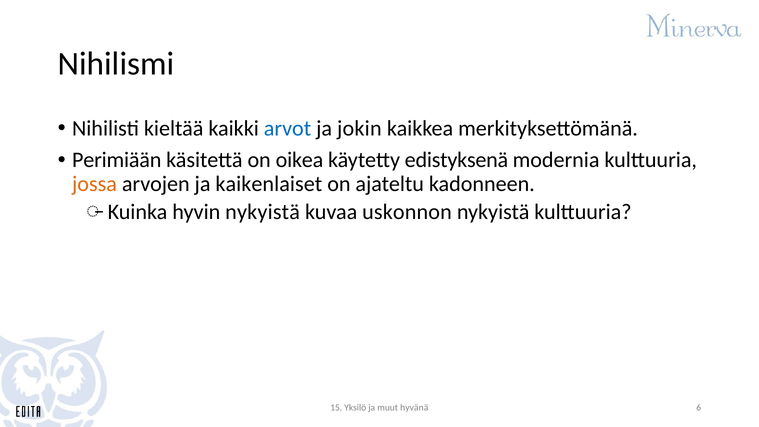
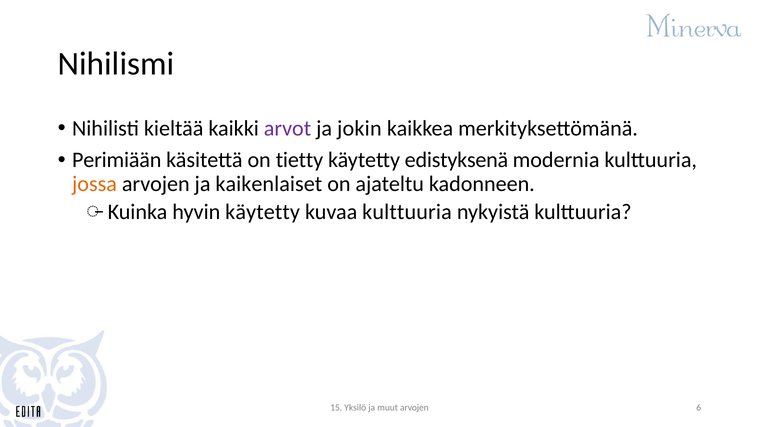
arvot colour: blue -> purple
oikea: oikea -> tietty
hyvin nykyistä: nykyistä -> käytetty
kuvaa uskonnon: uskonnon -> kulttuuria
muut hyvänä: hyvänä -> arvojen
